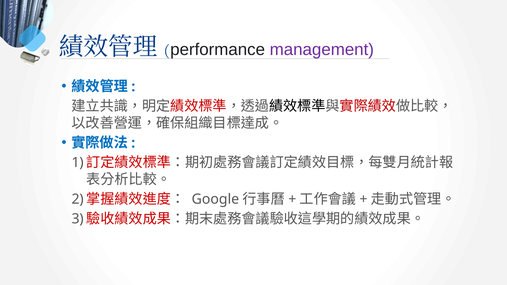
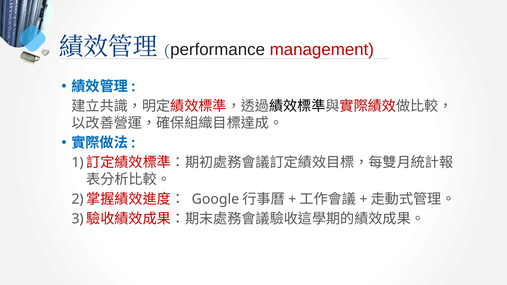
management colour: purple -> red
